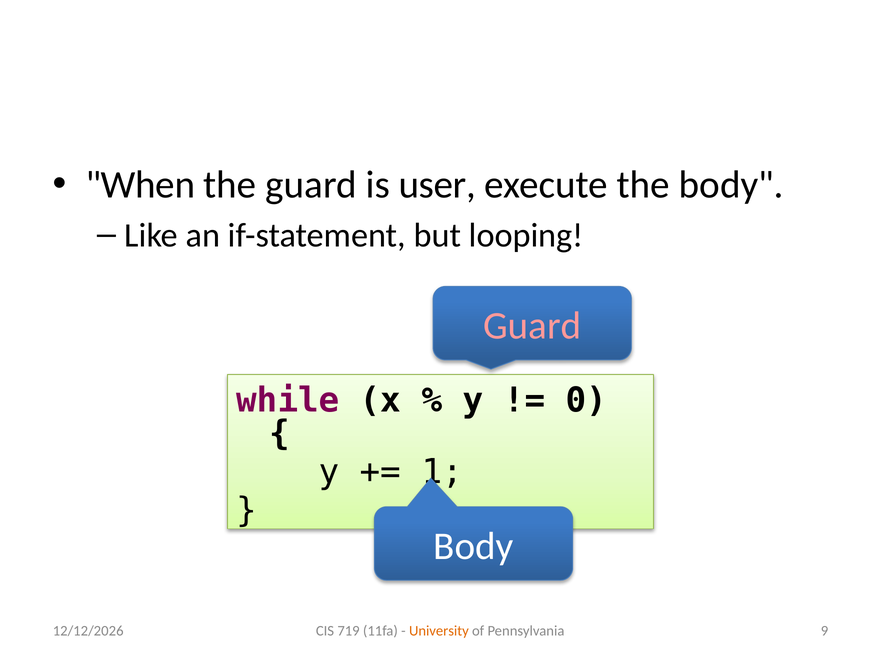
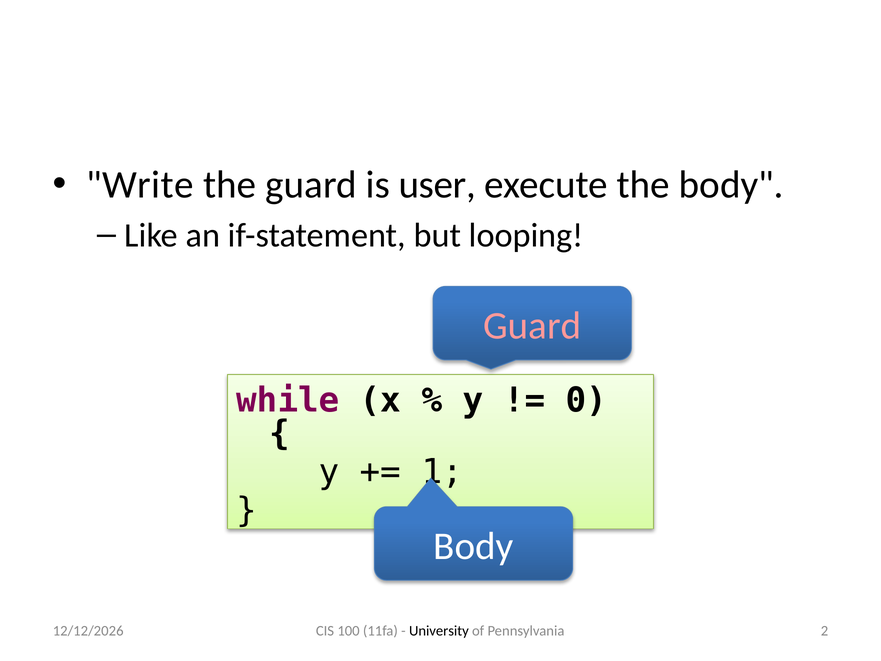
When: When -> Write
719: 719 -> 100
University colour: orange -> black
9: 9 -> 2
